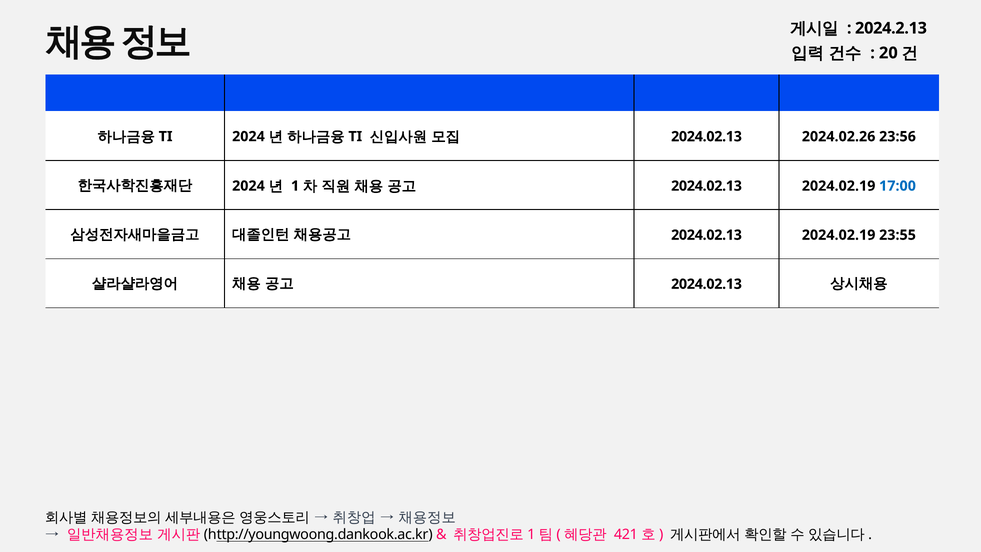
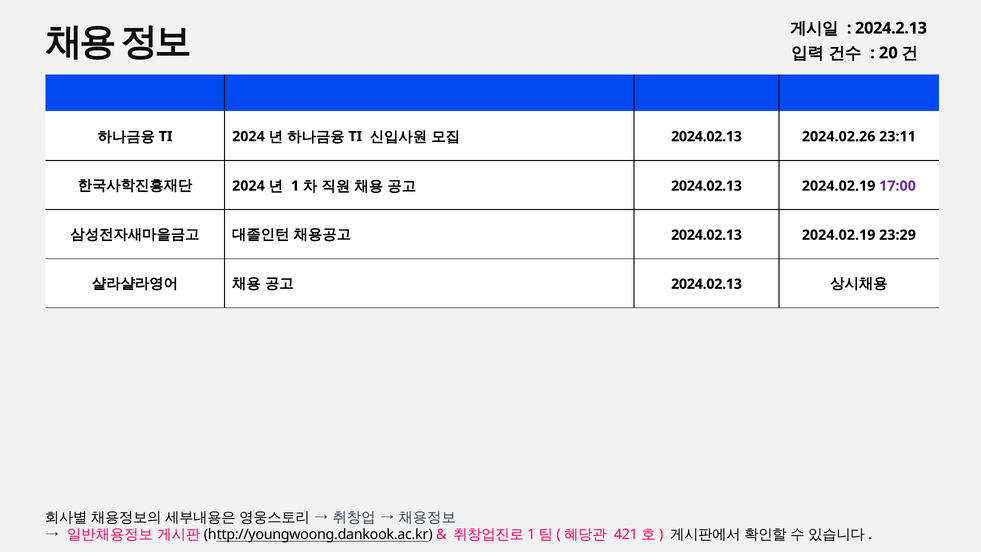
23:56: 23:56 -> 23:11
17:00 colour: blue -> purple
23:55: 23:55 -> 23:29
